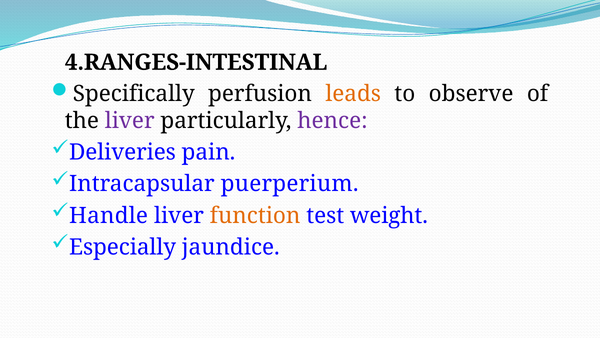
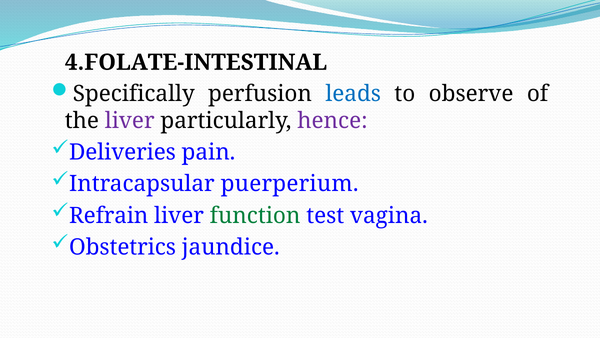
4.RANGES-INTESTINAL: 4.RANGES-INTESTINAL -> 4.FOLATE-INTESTINAL
leads colour: orange -> blue
Handle: Handle -> Refrain
function colour: orange -> green
weight: weight -> vagina
Especially: Especially -> Obstetrics
